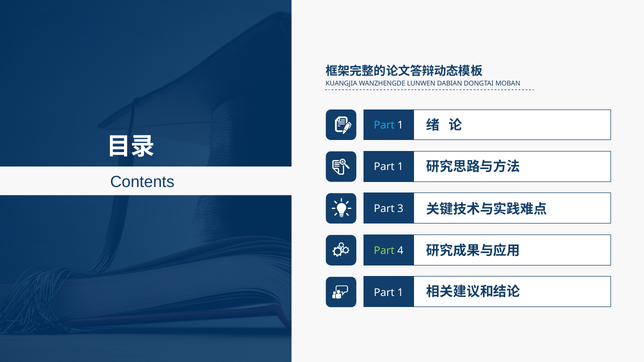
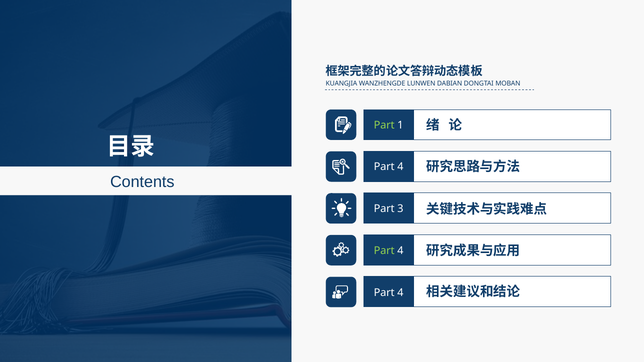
Part at (384, 125) colour: light blue -> light green
1 at (400, 167): 1 -> 4
1 at (400, 293): 1 -> 4
